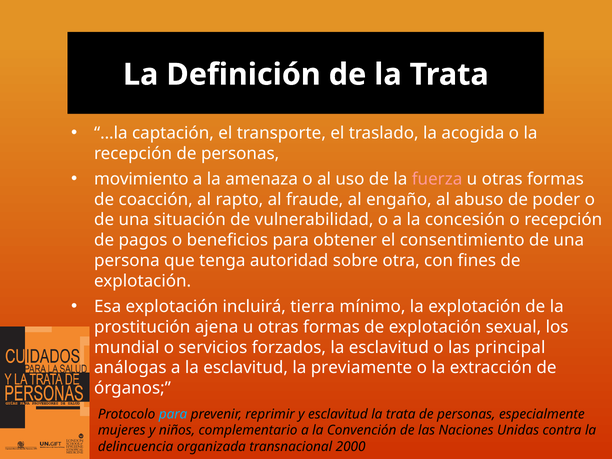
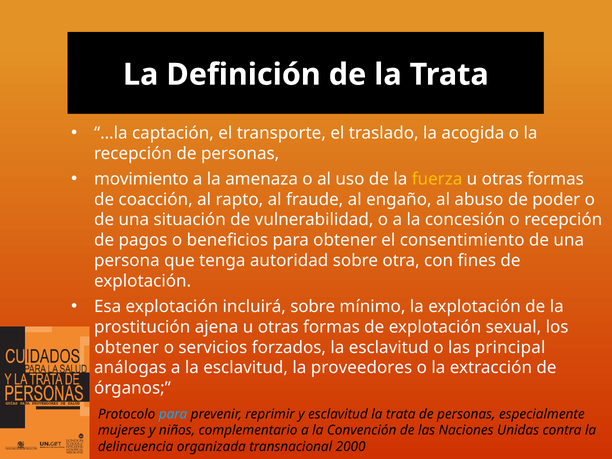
fuerza colour: pink -> yellow
incluirá tierra: tierra -> sobre
mundial at (127, 347): mundial -> obtener
previamente: previamente -> proveedores
